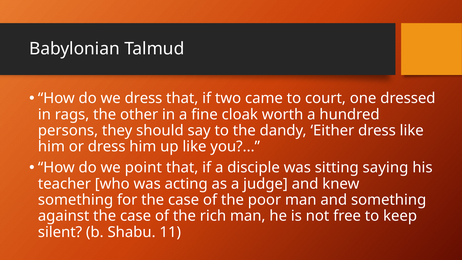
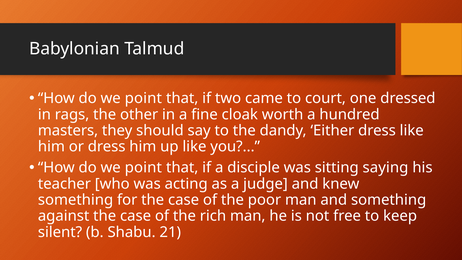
dress at (143, 98): dress -> point
persons: persons -> masters
11: 11 -> 21
